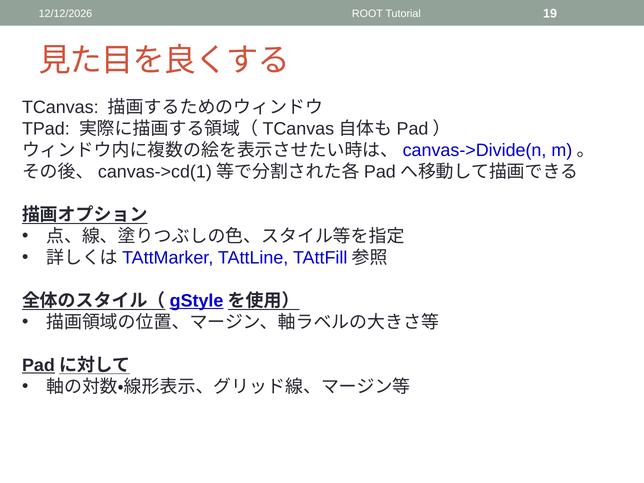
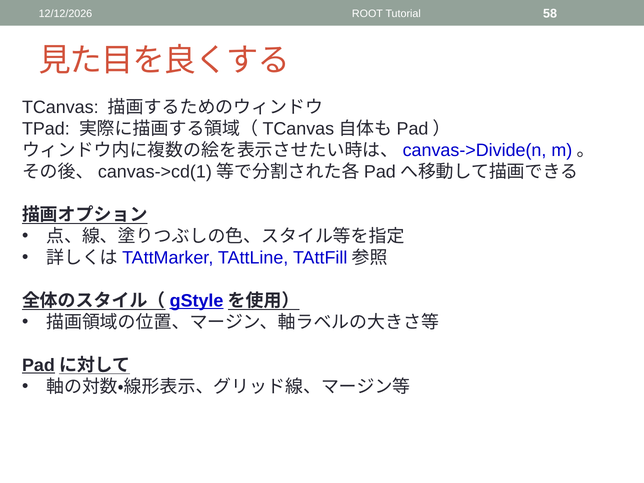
19: 19 -> 58
